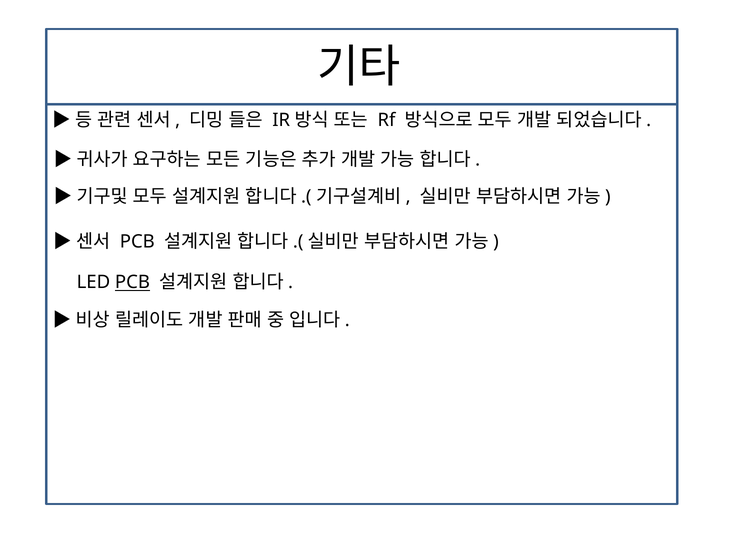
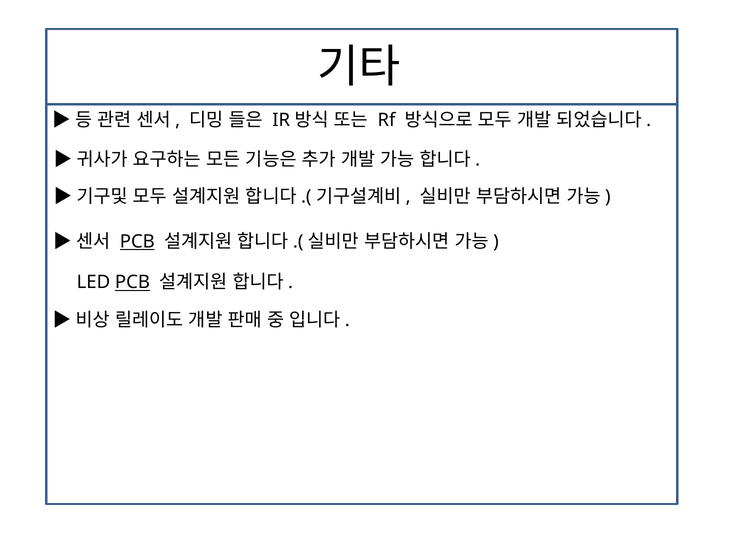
PCB at (137, 241) underline: none -> present
